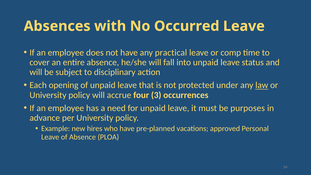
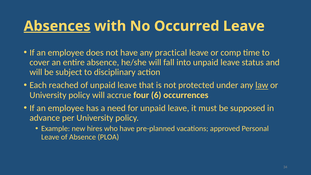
Absences underline: none -> present
opening: opening -> reached
3: 3 -> 6
purposes: purposes -> supposed
